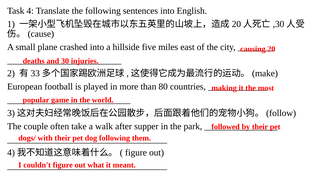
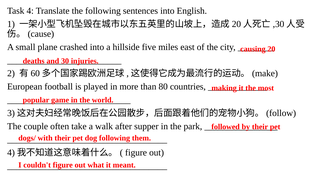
33: 33 -> 60
